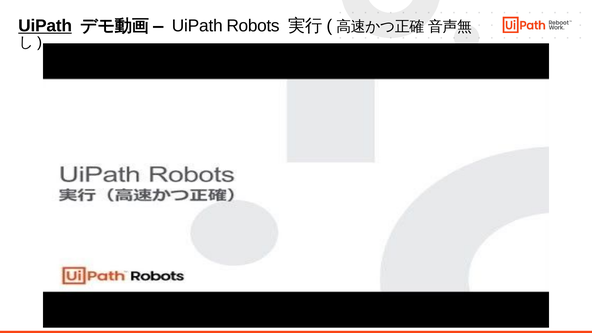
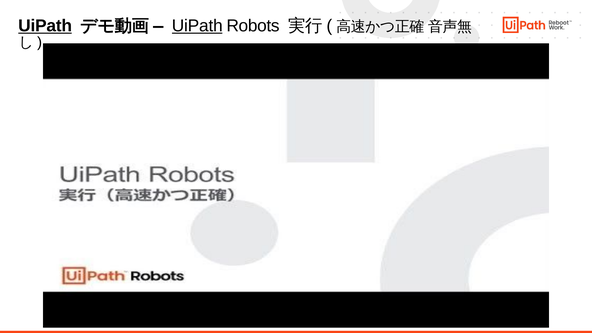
UiPath at (197, 26) underline: none -> present
